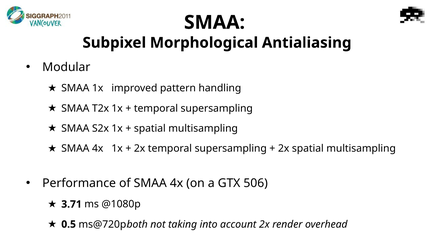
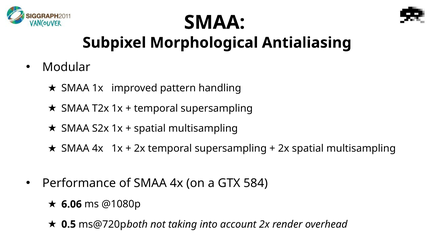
506: 506 -> 584
3.71: 3.71 -> 6.06
